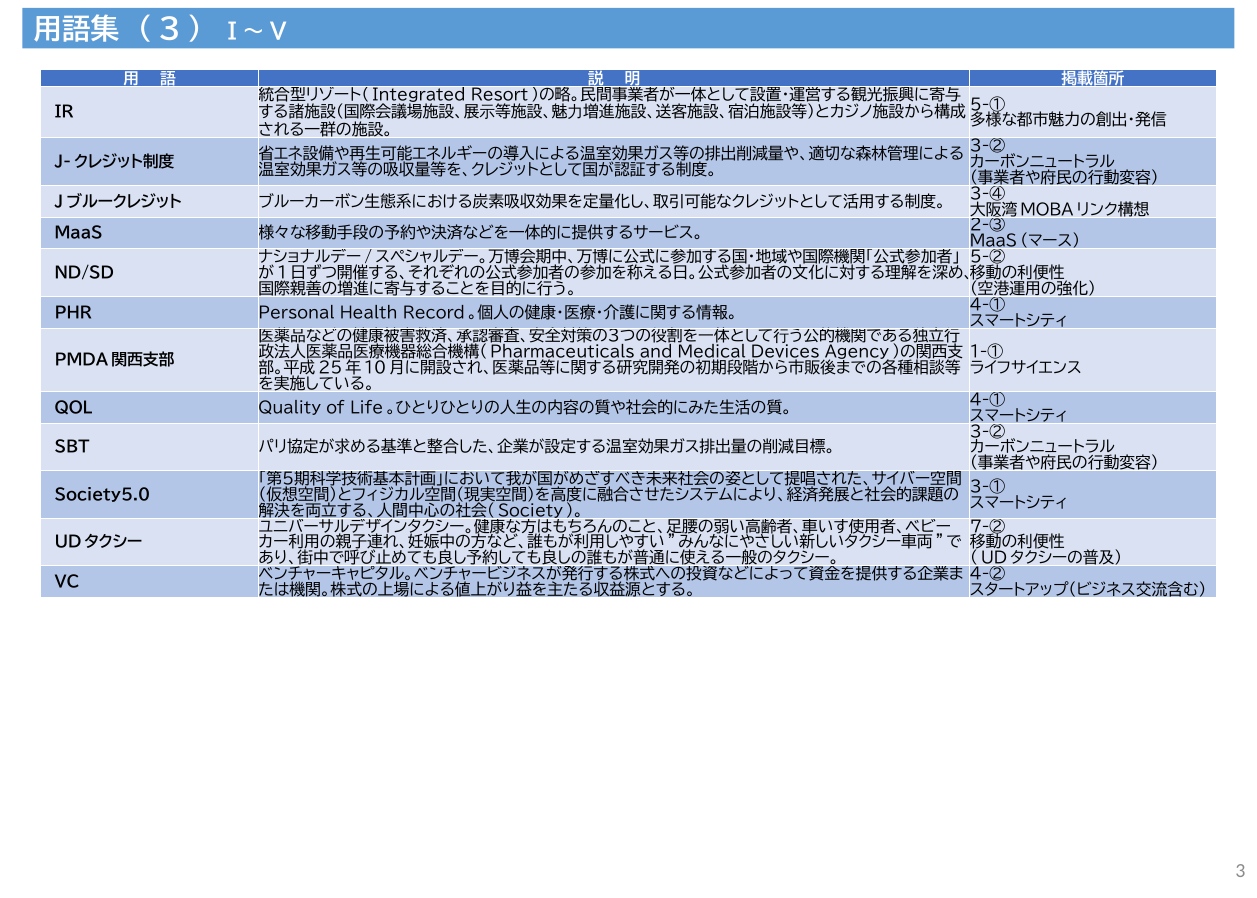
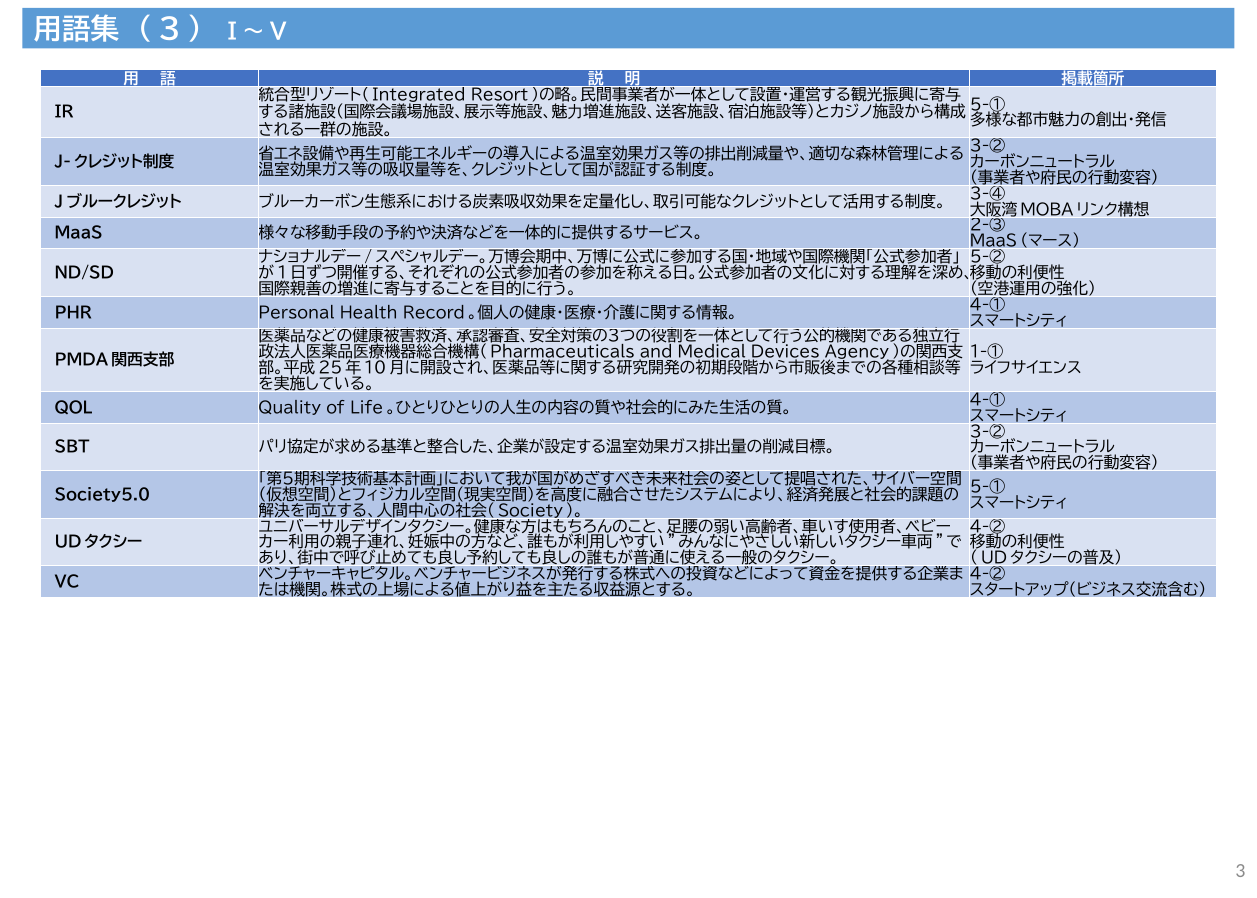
3-① at (988, 487): 3-① -> 5-①
7-② at (988, 527): 7-② -> 4-②
